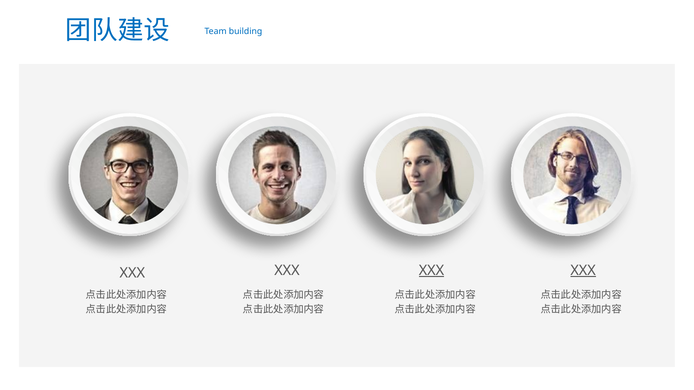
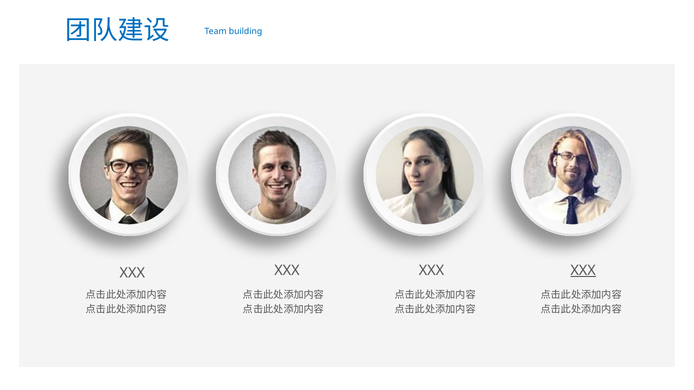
XXX at (431, 271) underline: present -> none
